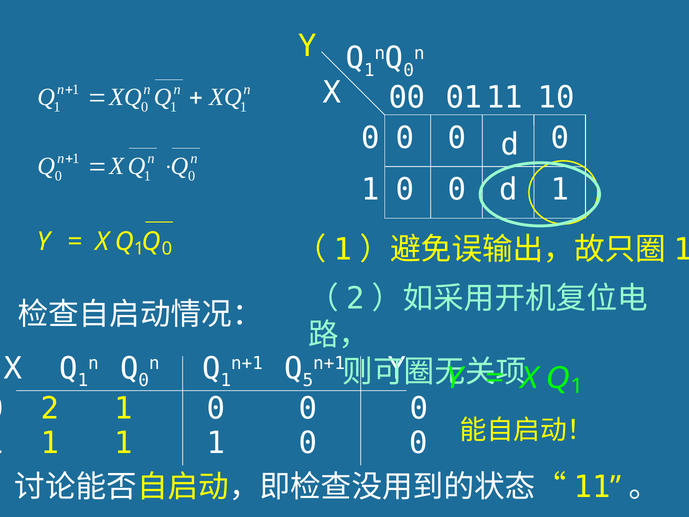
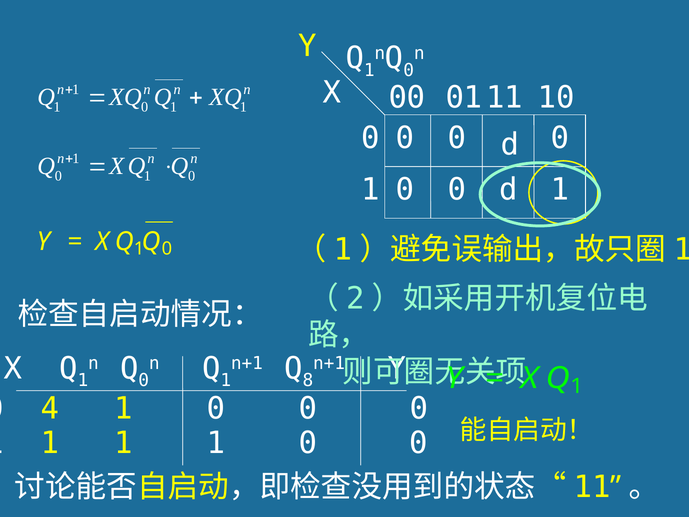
5: 5 -> 8
2: 2 -> 4
